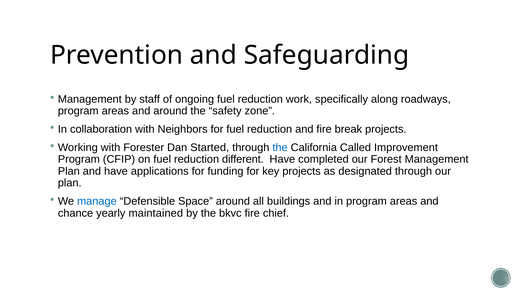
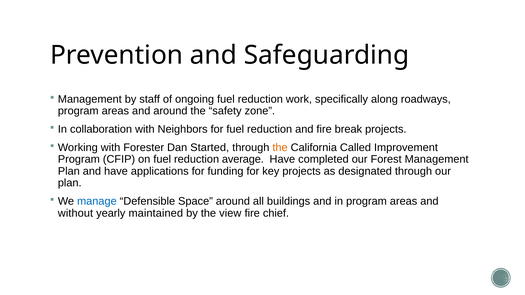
the at (280, 148) colour: blue -> orange
different: different -> average
chance: chance -> without
bkvc: bkvc -> view
